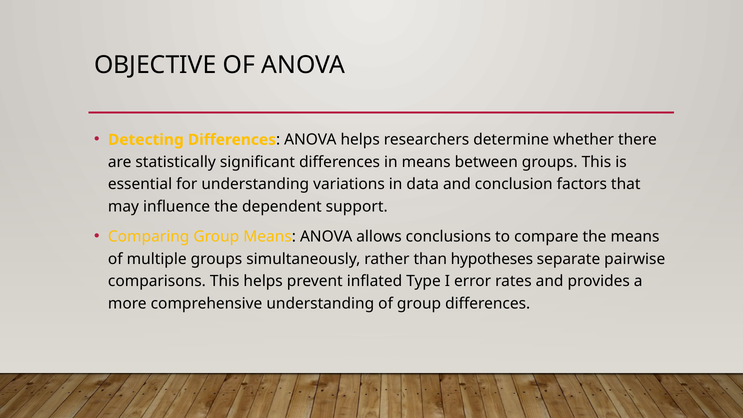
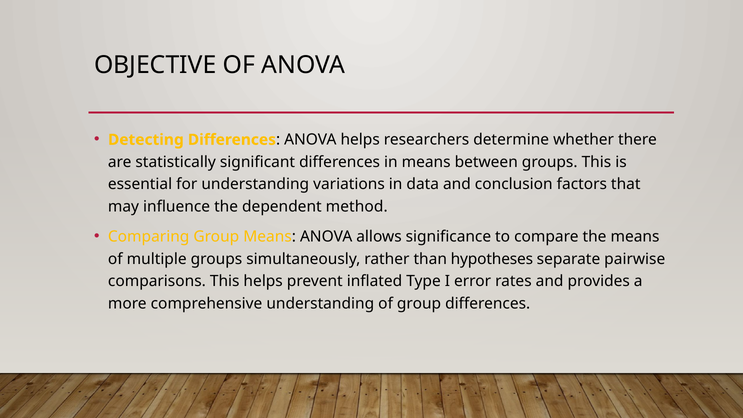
support: support -> method
conclusions: conclusions -> significance
